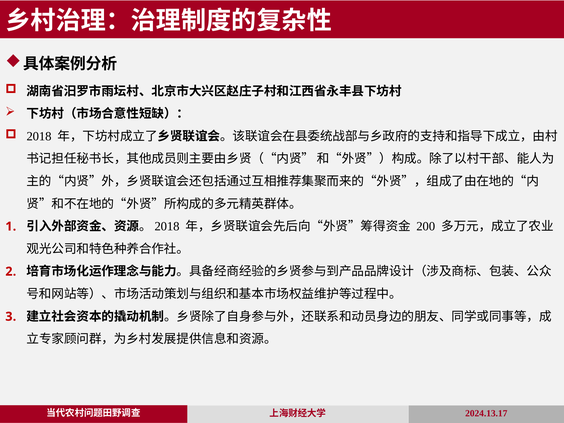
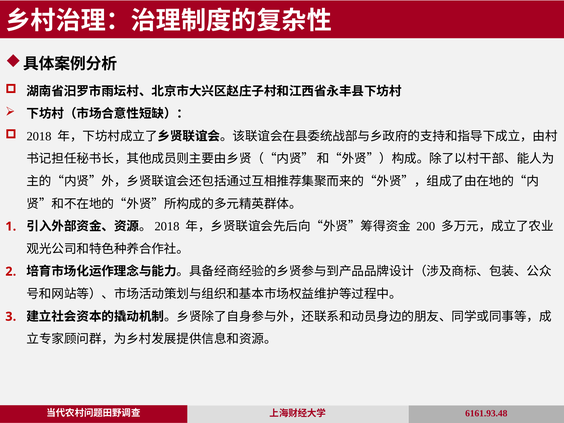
2024.13.17: 2024.13.17 -> 6161.93.48
